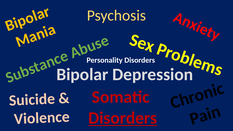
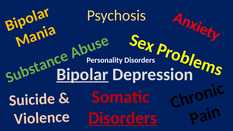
Bipolar underline: none -> present
